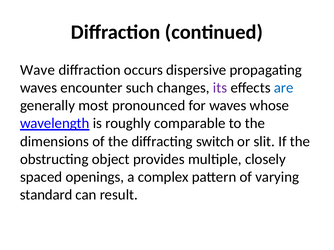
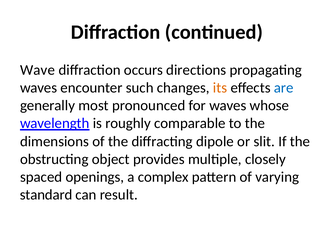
dispersive: dispersive -> directions
its colour: purple -> orange
switch: switch -> dipole
